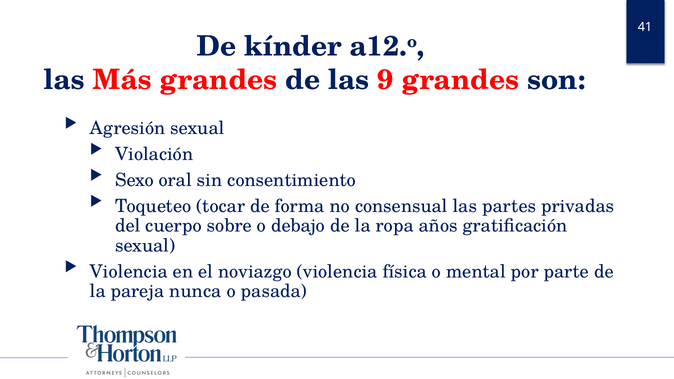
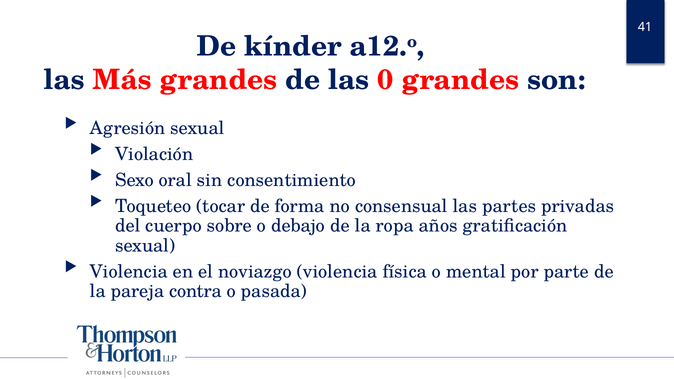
9: 9 -> 0
nunca: nunca -> contra
